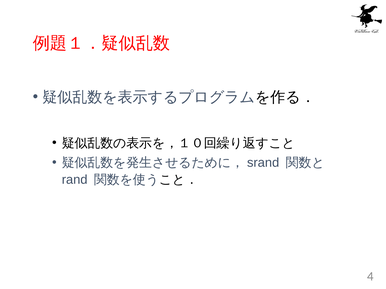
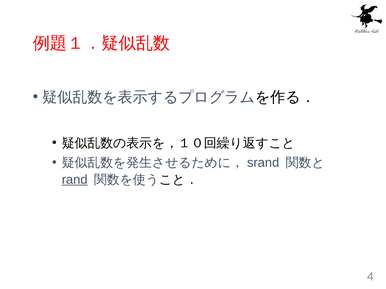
rand underline: none -> present
